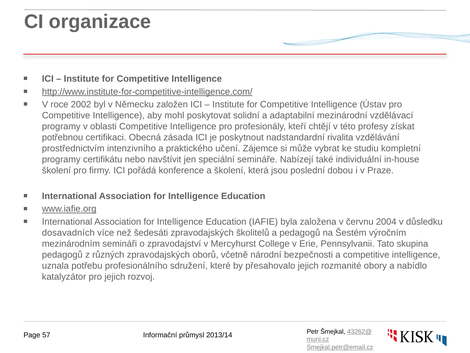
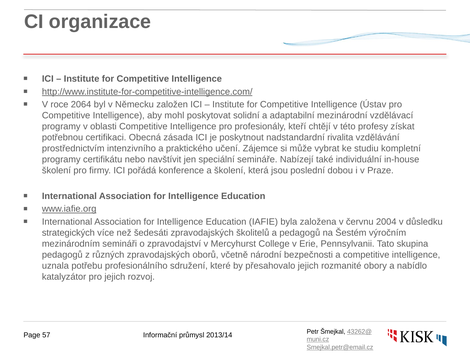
2002: 2002 -> 2064
dosavadních: dosavadních -> strategických
